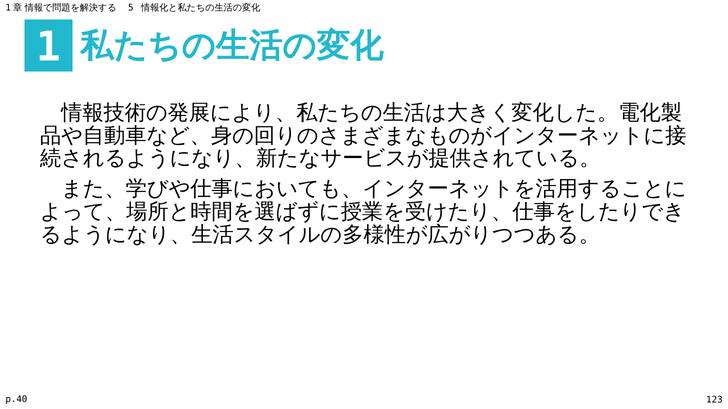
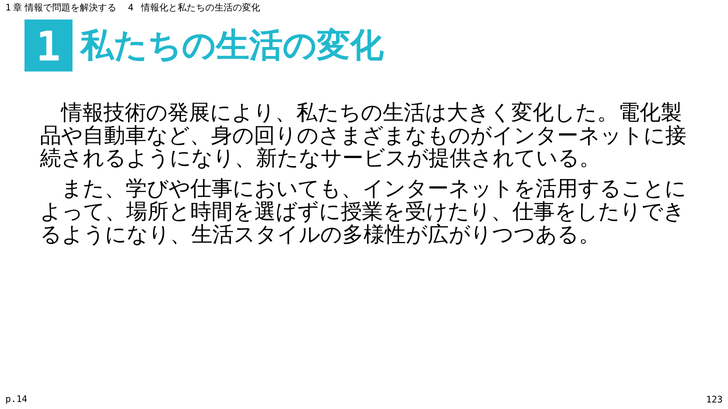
5: 5 -> 4
p.40: p.40 -> p.14
